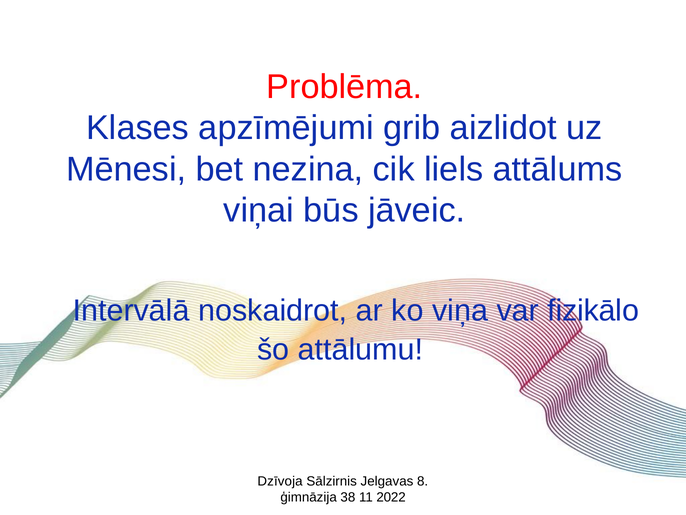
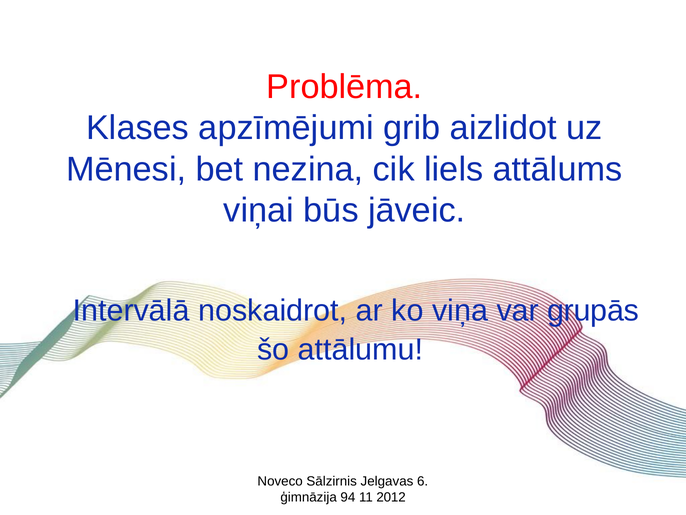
fizikālo: fizikālo -> grupās
Dzīvoja: Dzīvoja -> Noveco
8: 8 -> 6
38: 38 -> 94
2022: 2022 -> 2012
